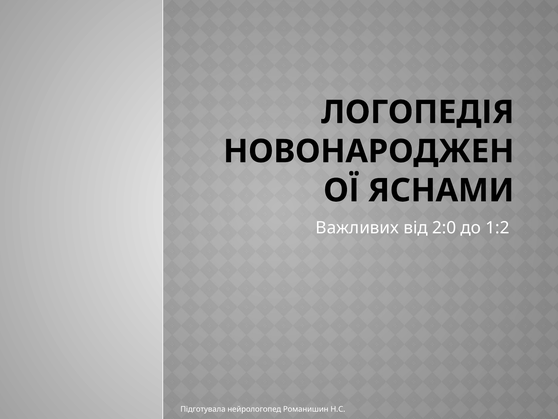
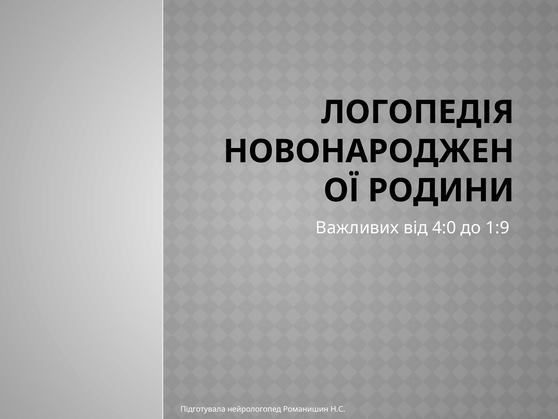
ЯСНАМИ: ЯСНАМИ -> РОДИНИ
2:0: 2:0 -> 4:0
1:2: 1:2 -> 1:9
